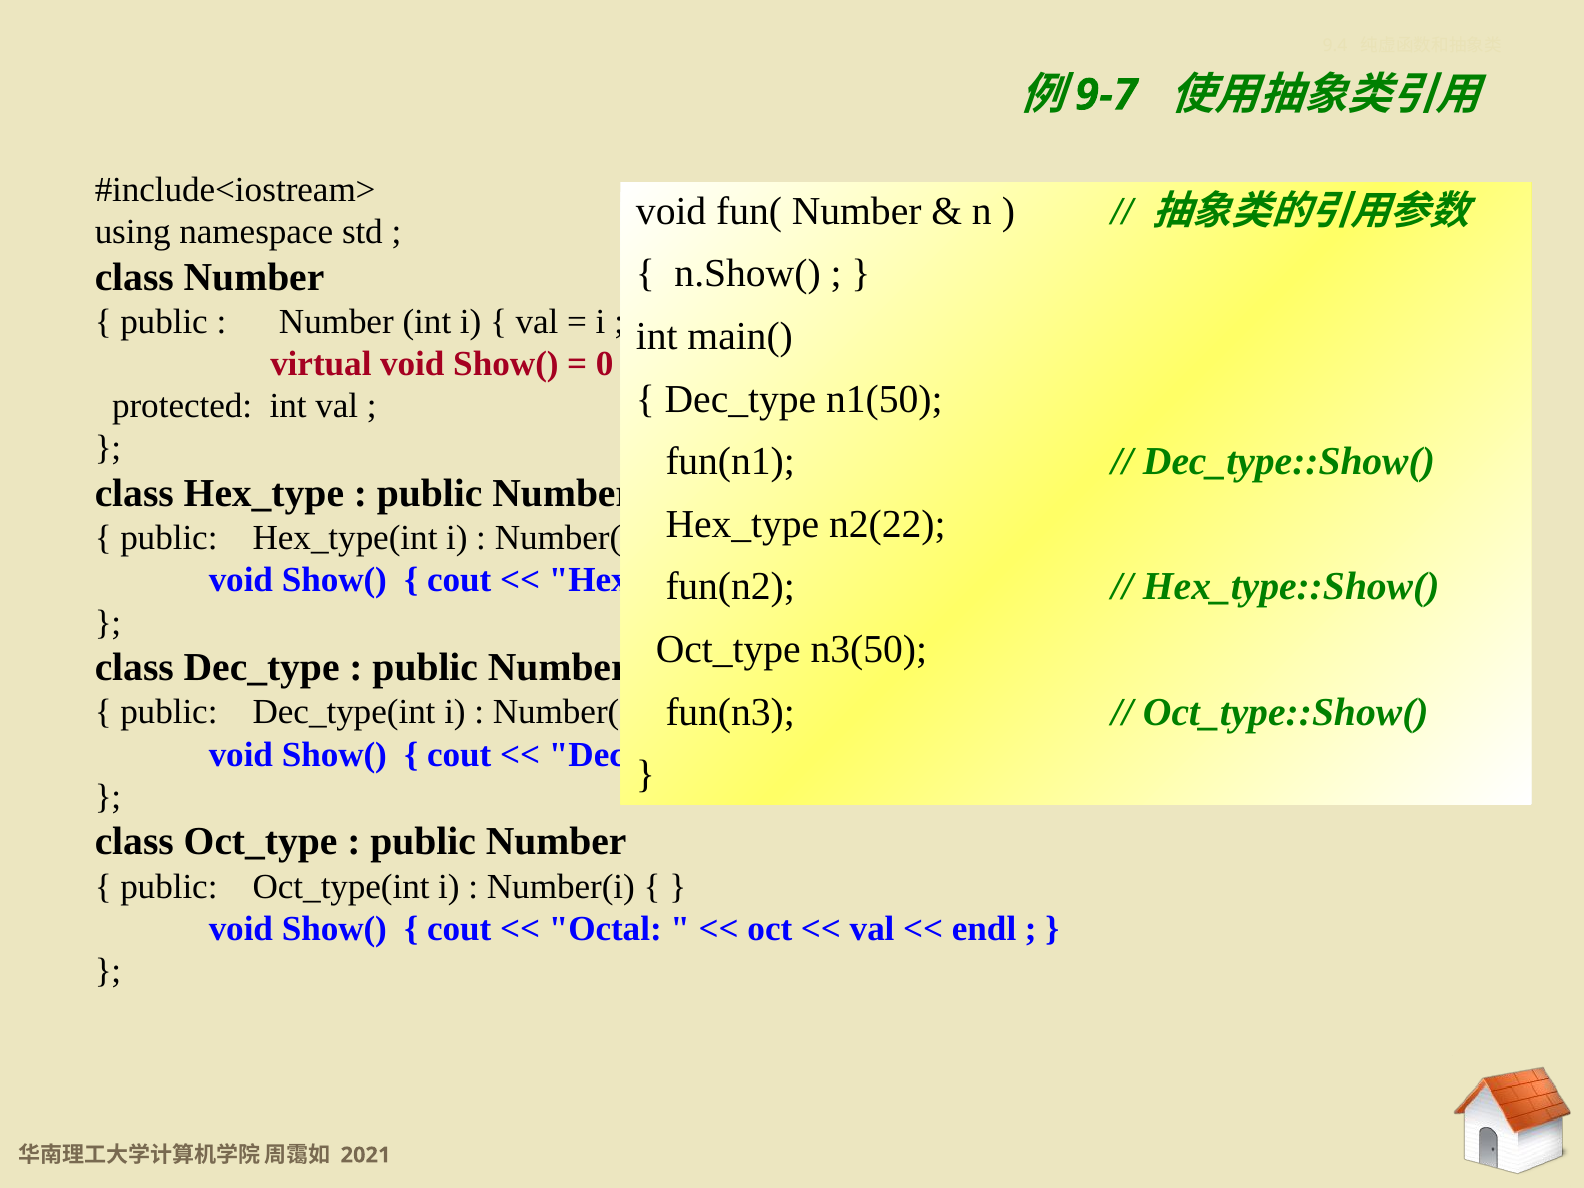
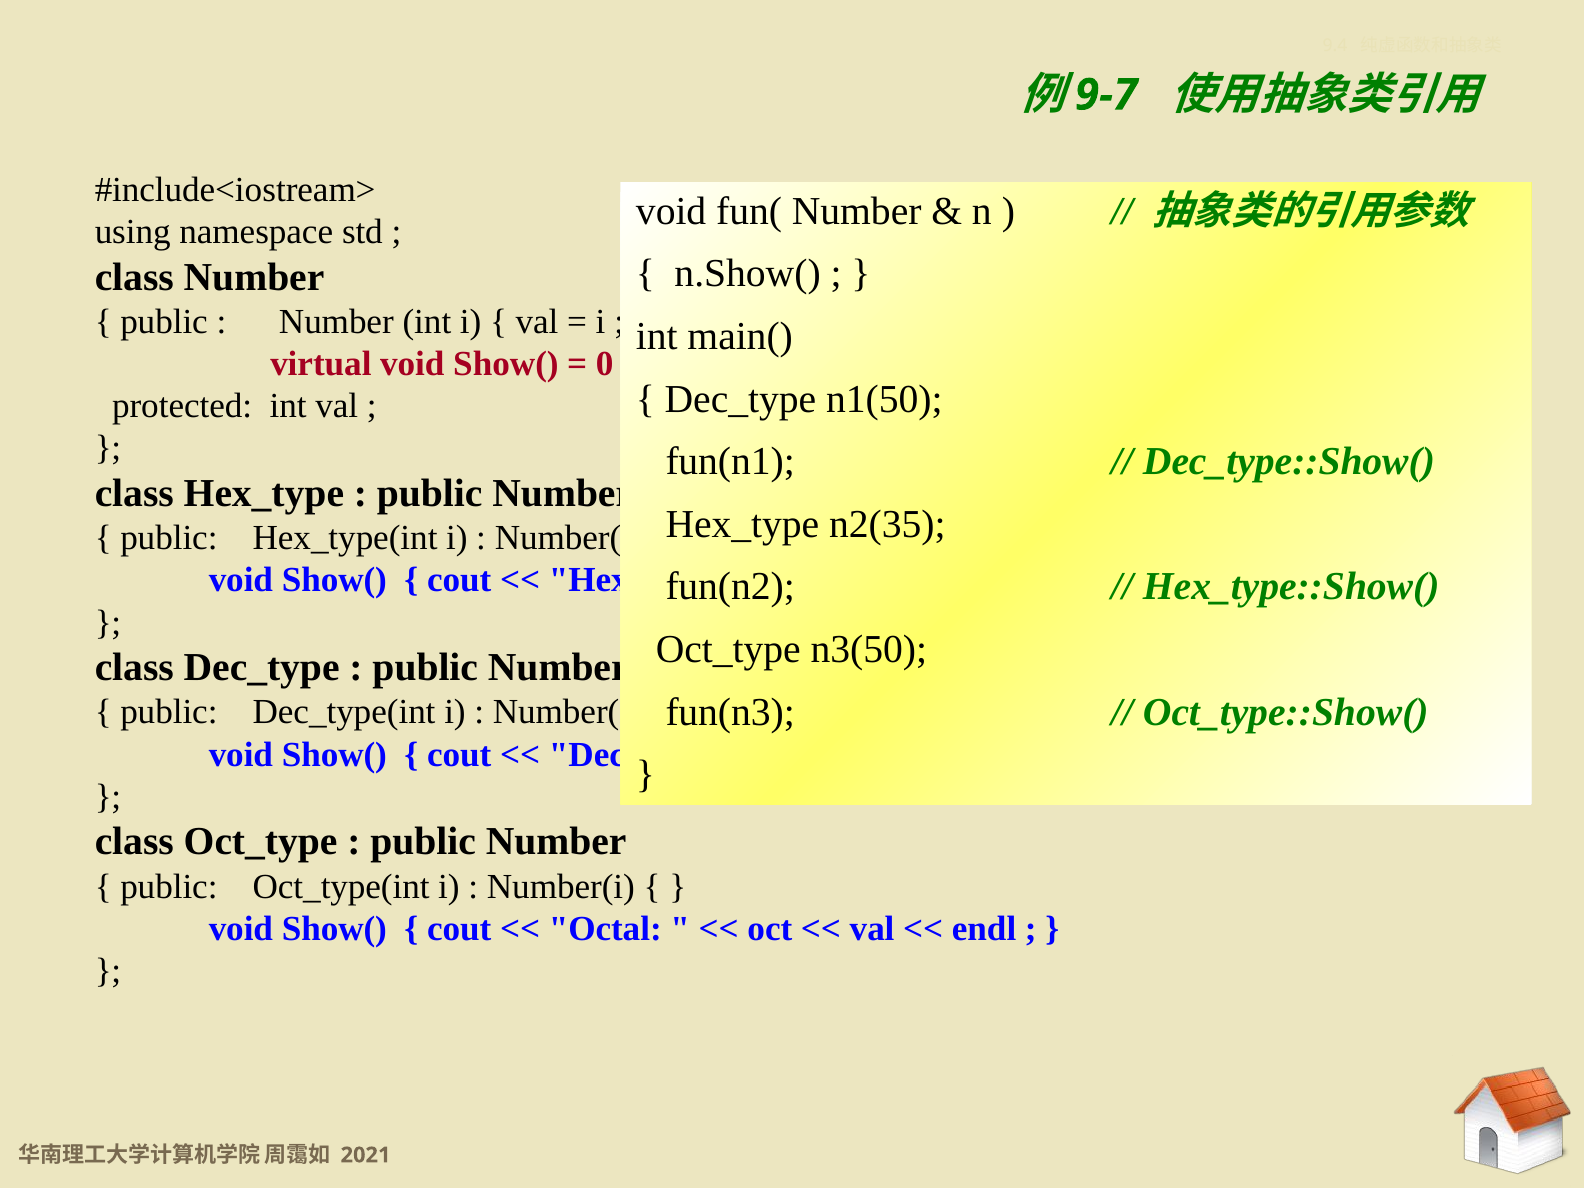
n2(22: n2(22 -> n2(35
